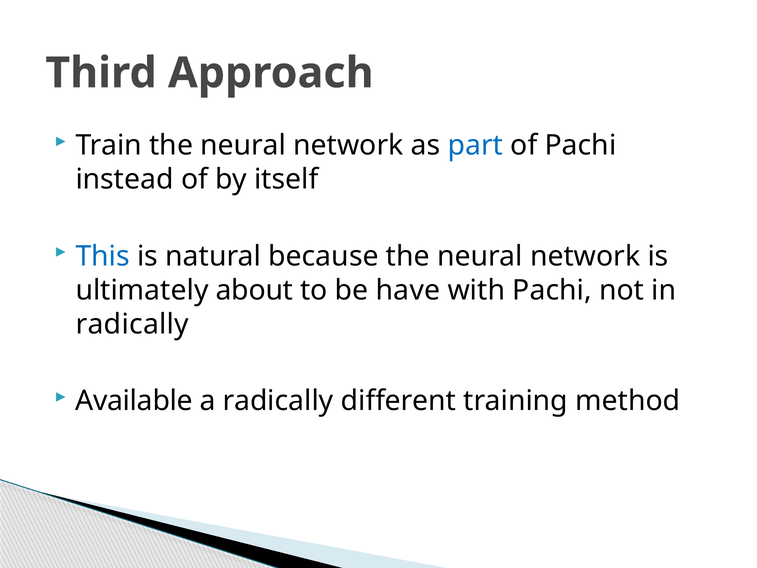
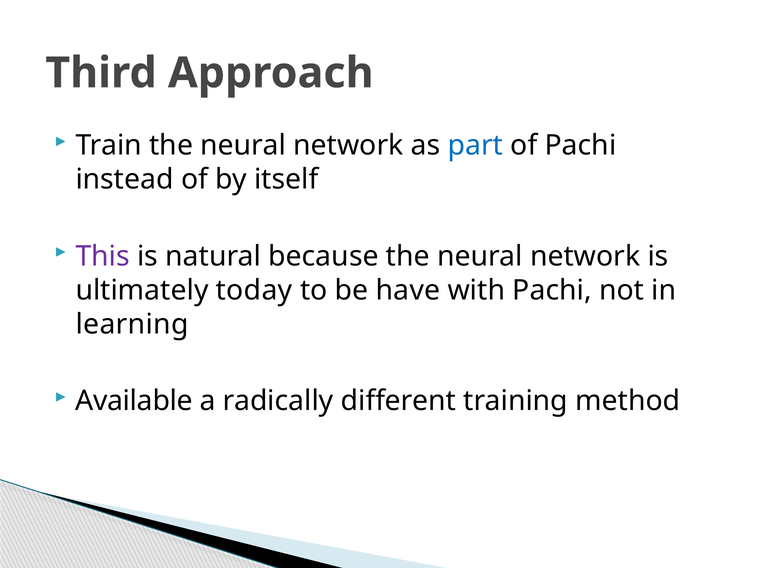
This colour: blue -> purple
about: about -> today
radically at (132, 324): radically -> learning
